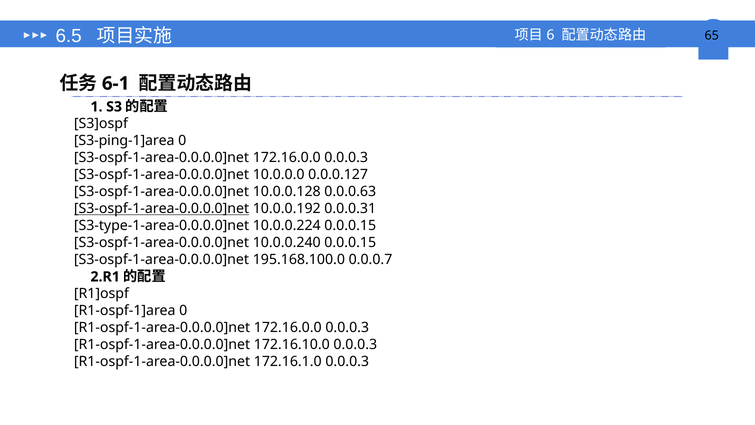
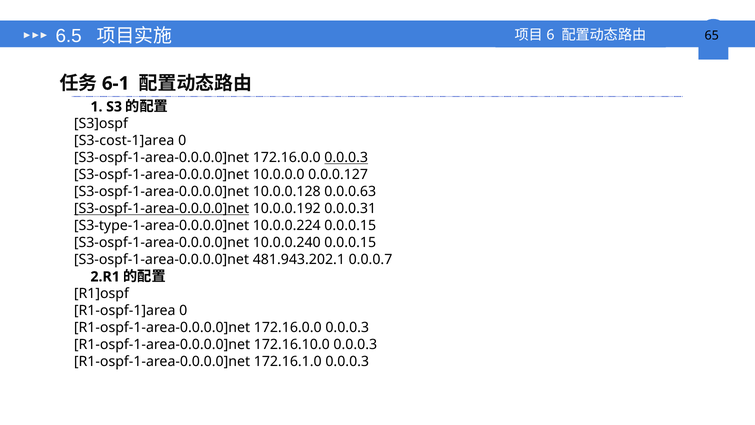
S3-ping-1]area: S3-ping-1]area -> S3-cost-1]area
0.0.0.3 at (346, 158) underline: none -> present
195.168.100.0: 195.168.100.0 -> 481.943.202.1
